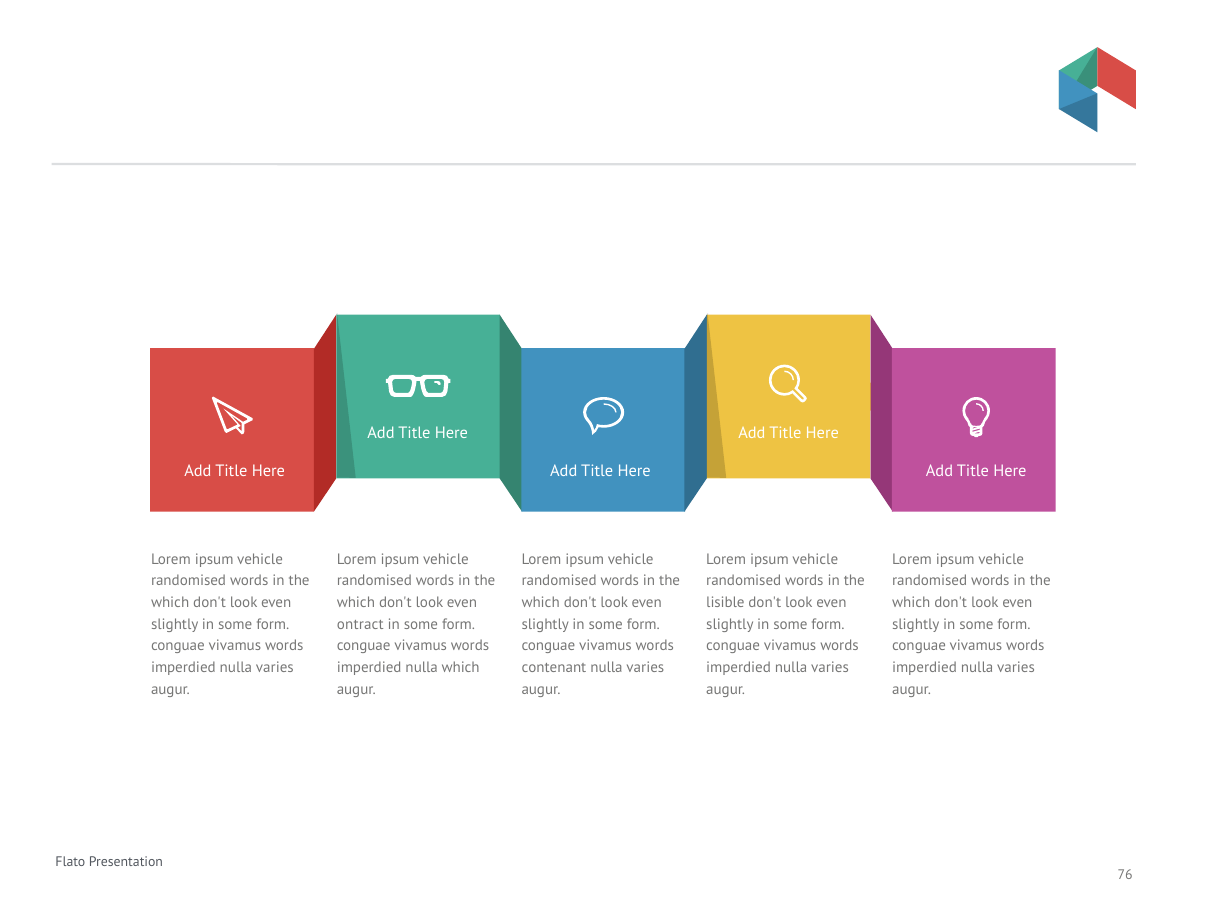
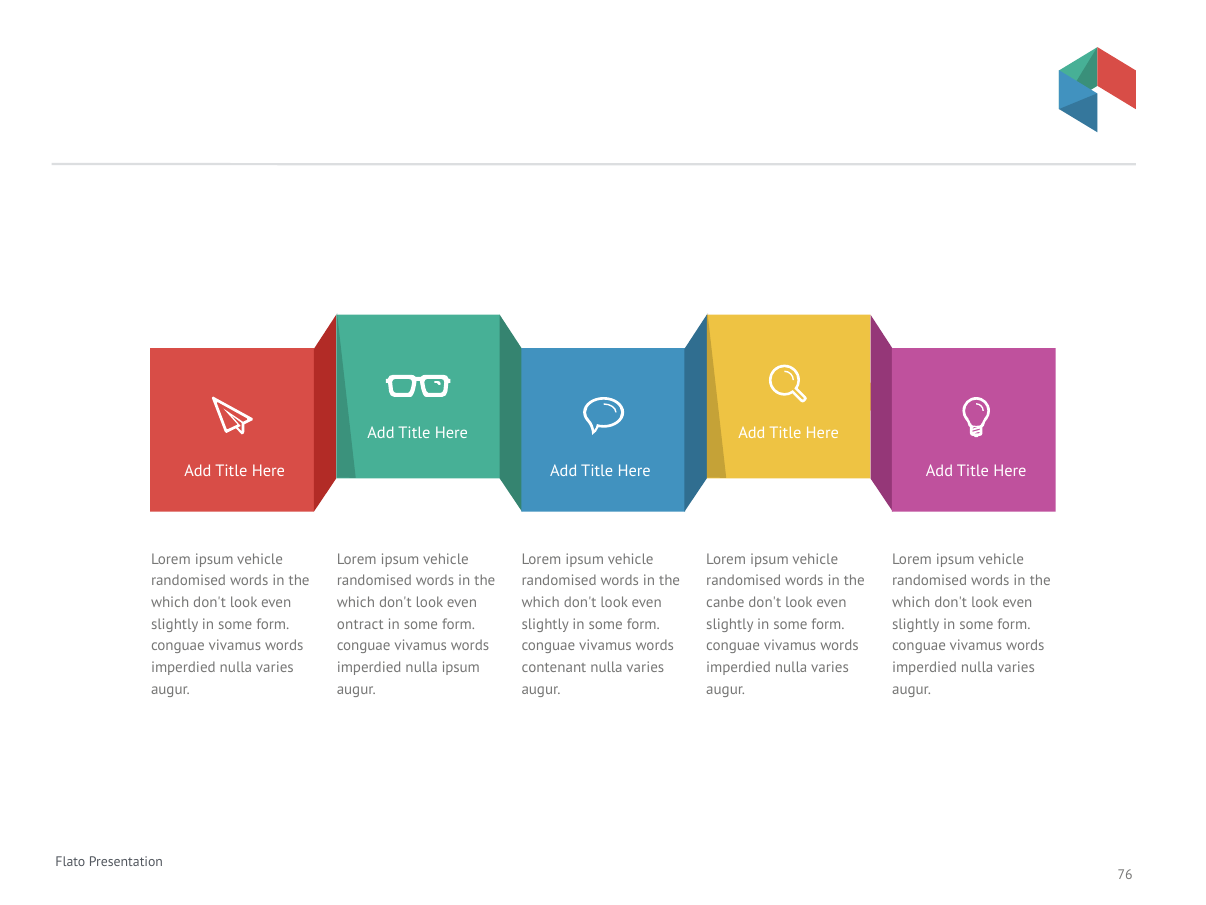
lisible: lisible -> canbe
nulla which: which -> ipsum
